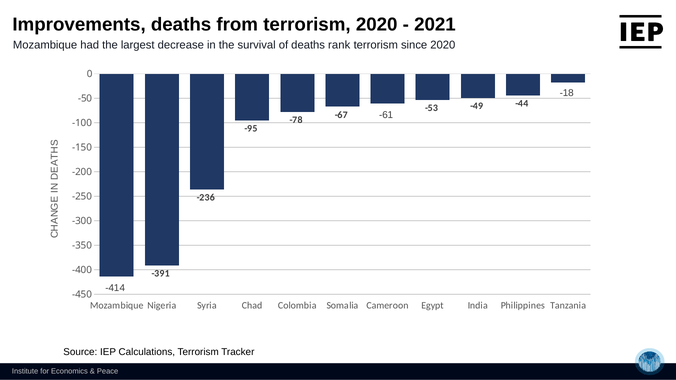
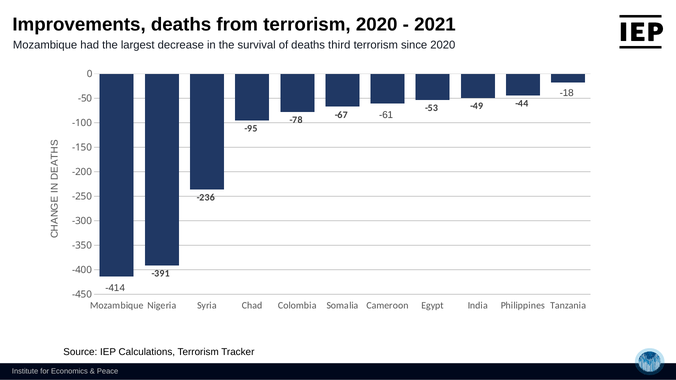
rank: rank -> third
